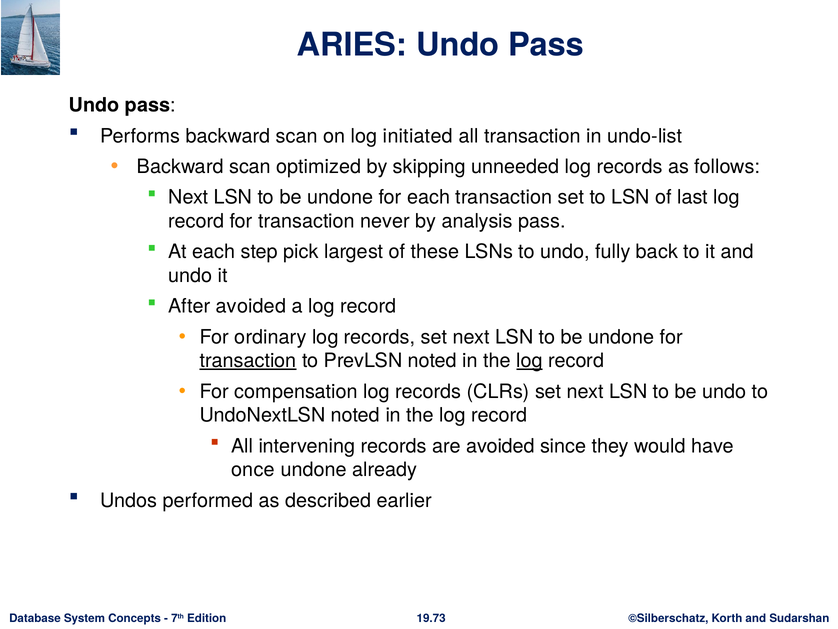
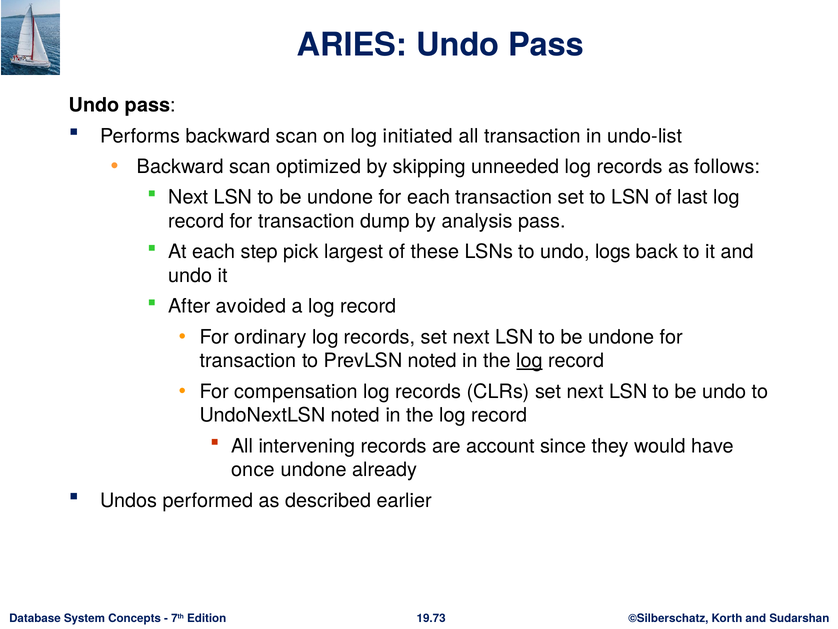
never: never -> dump
fully: fully -> logs
transaction at (248, 361) underline: present -> none
are avoided: avoided -> account
